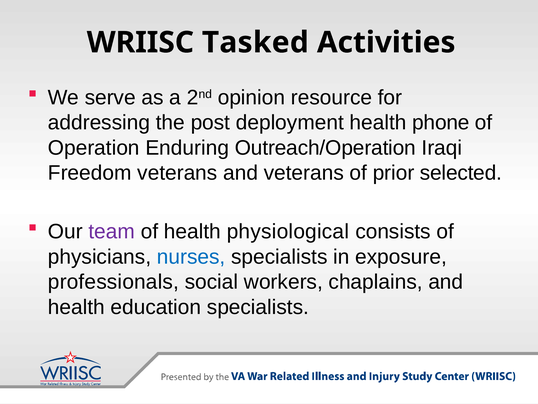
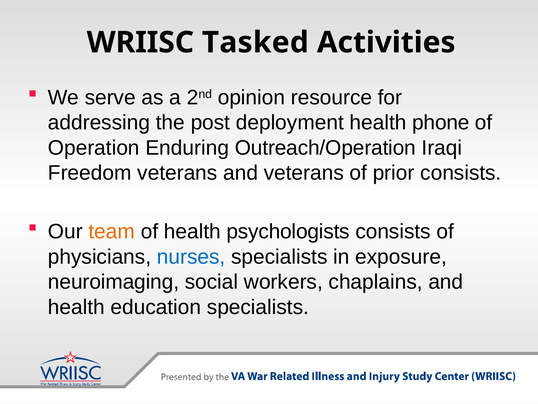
prior selected: selected -> consists
team colour: purple -> orange
physiological: physiological -> psychologists
professionals: professionals -> neuroimaging
